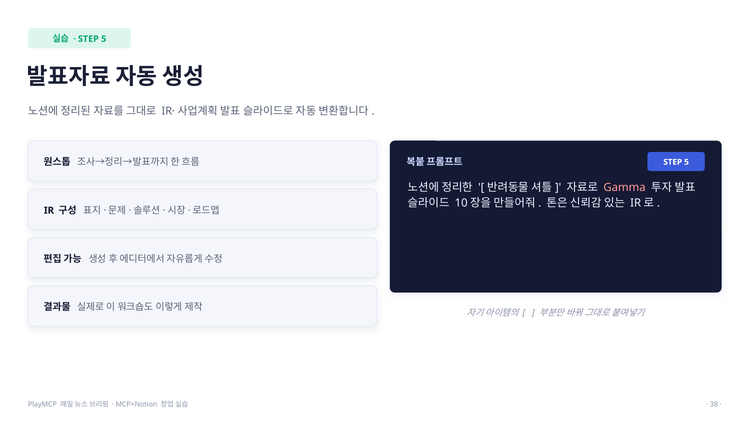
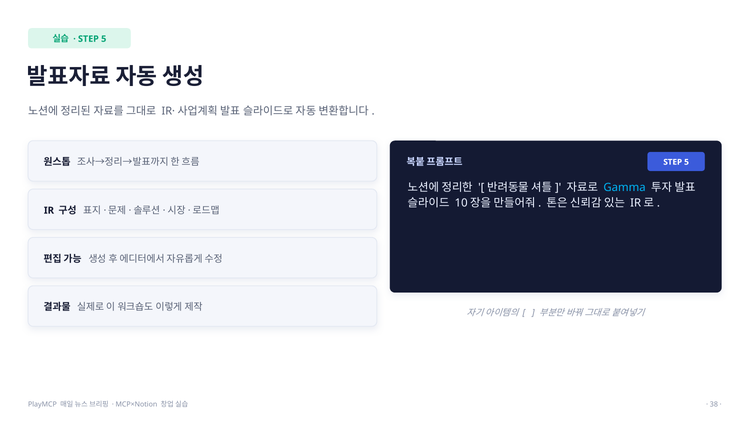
Gamma colour: pink -> light blue
